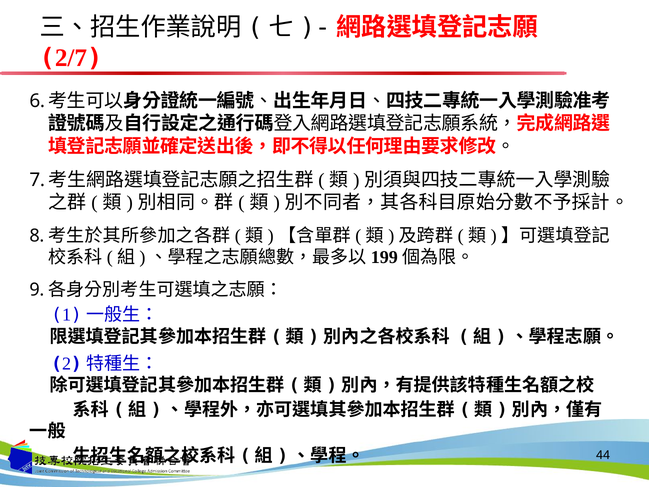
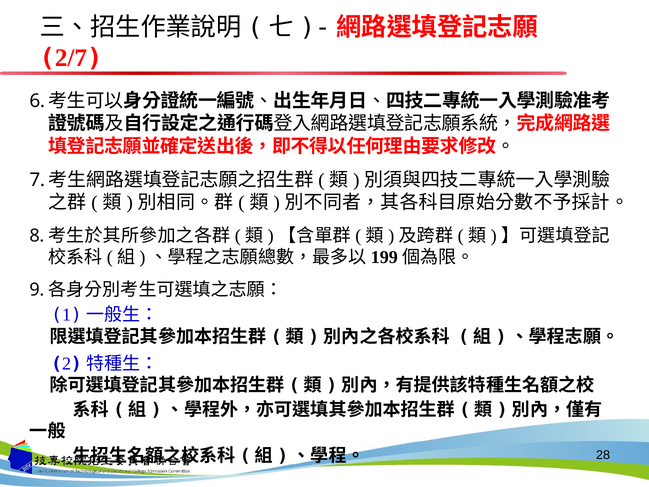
44: 44 -> 28
